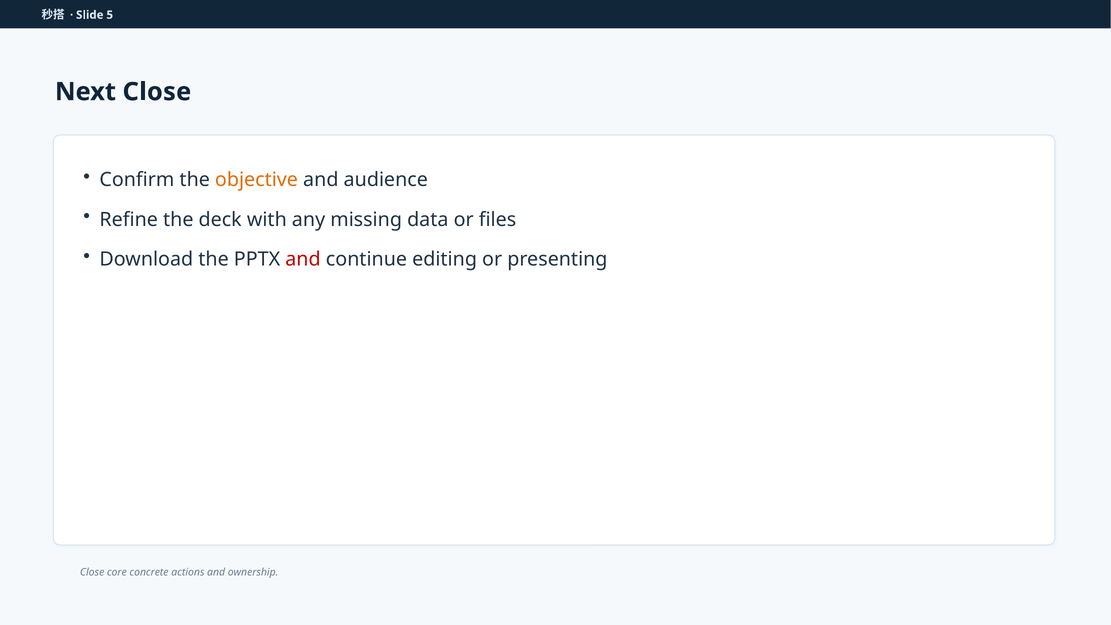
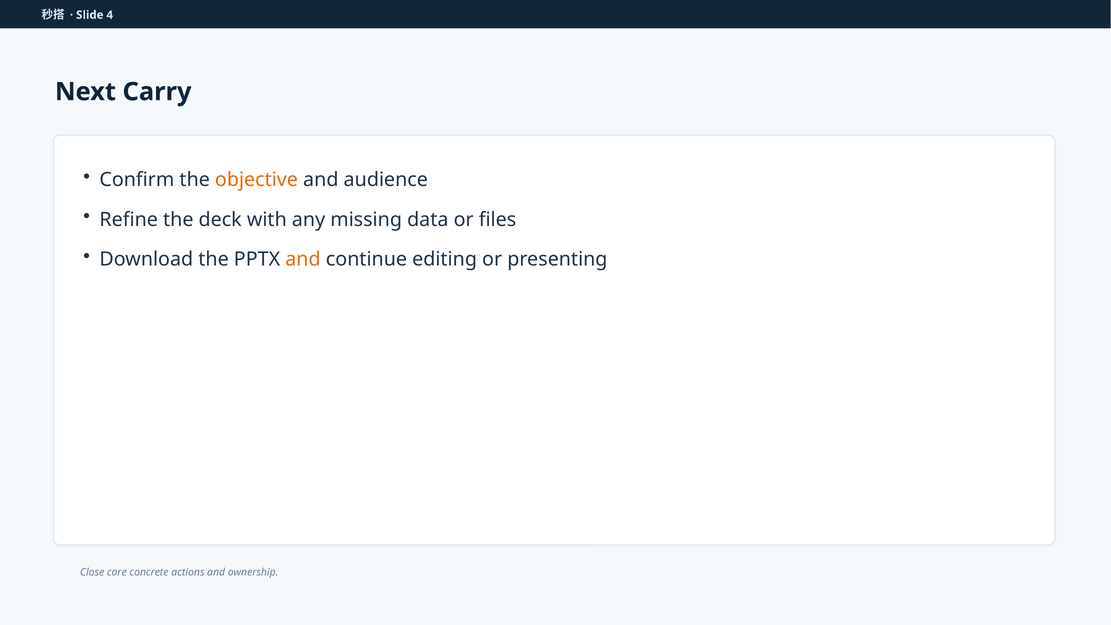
5: 5 -> 4
Next Close: Close -> Carry
and at (303, 259) colour: red -> orange
